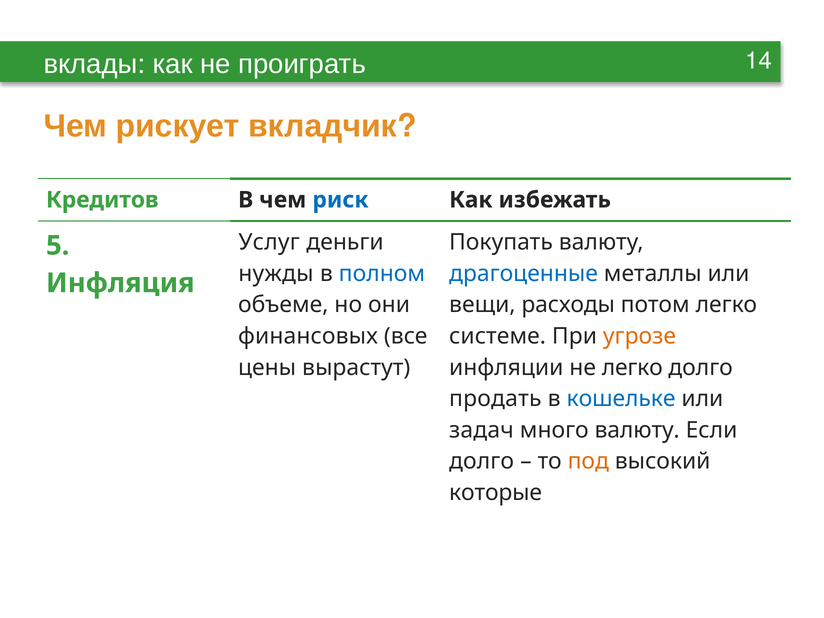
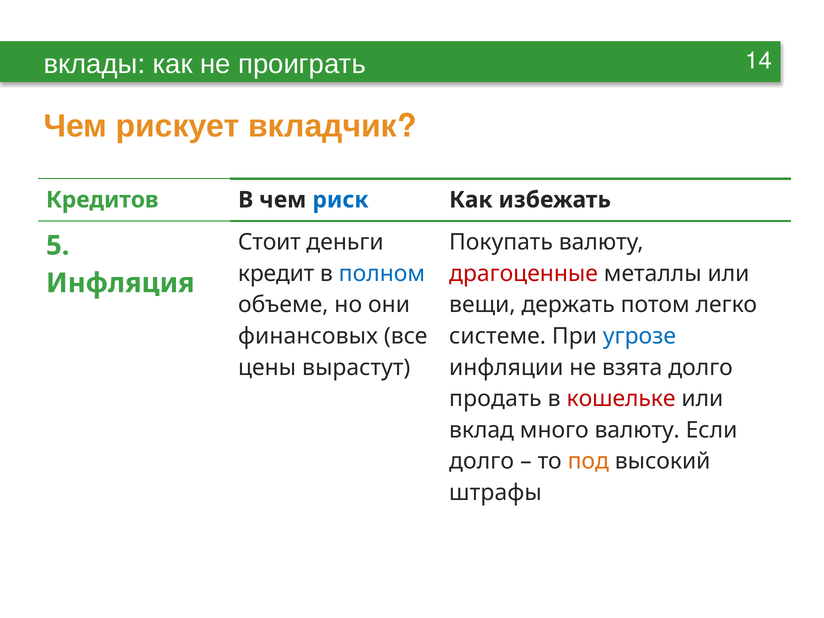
Услуг: Услуг -> Стоит
нужды: нужды -> кредит
драгоценные colour: blue -> red
расходы: расходы -> держать
угрозе colour: orange -> blue
не легко: легко -> взята
кошельке colour: blue -> red
задач: задач -> вклад
которые: которые -> штрафы
